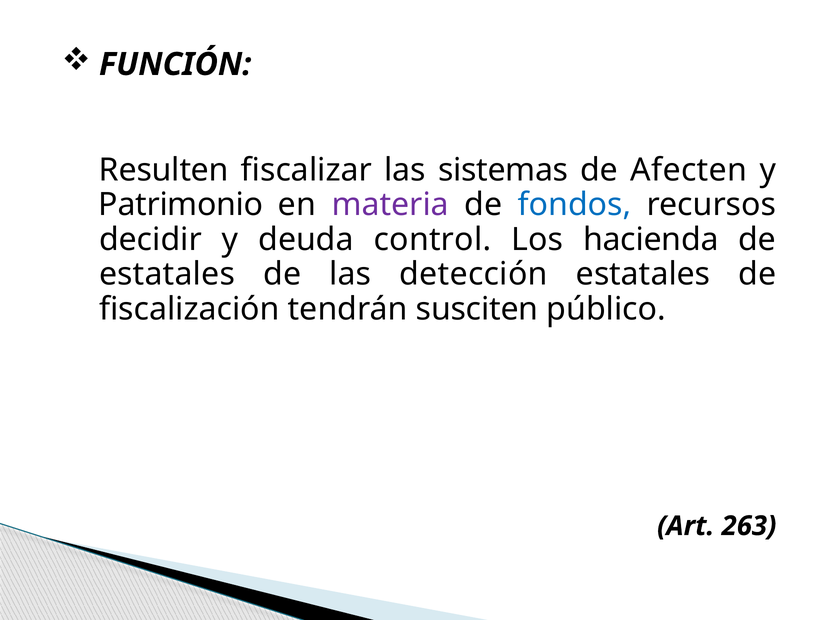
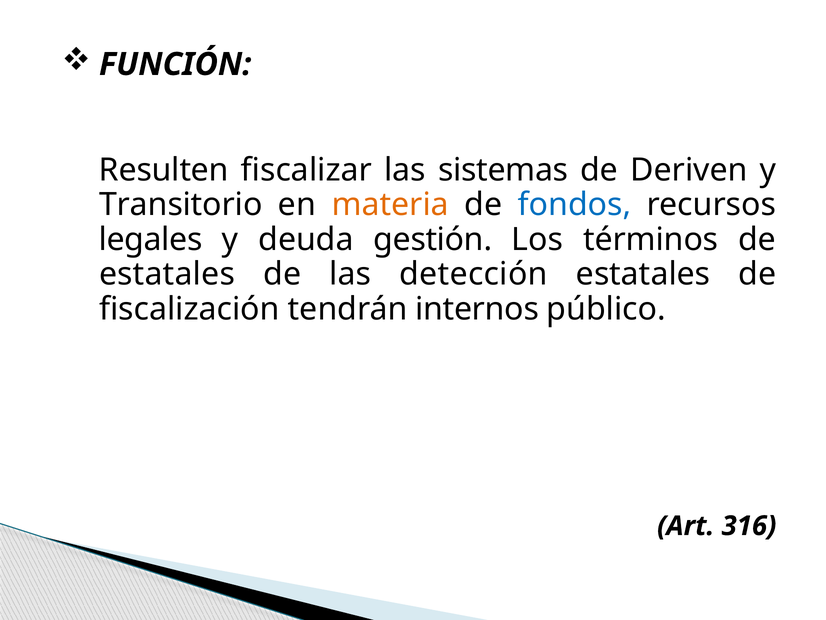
Afecten: Afecten -> Deriven
Patrimonio: Patrimonio -> Transitorio
materia colour: purple -> orange
decidir: decidir -> legales
control: control -> gestión
hacienda: hacienda -> términos
susciten: susciten -> internos
263: 263 -> 316
